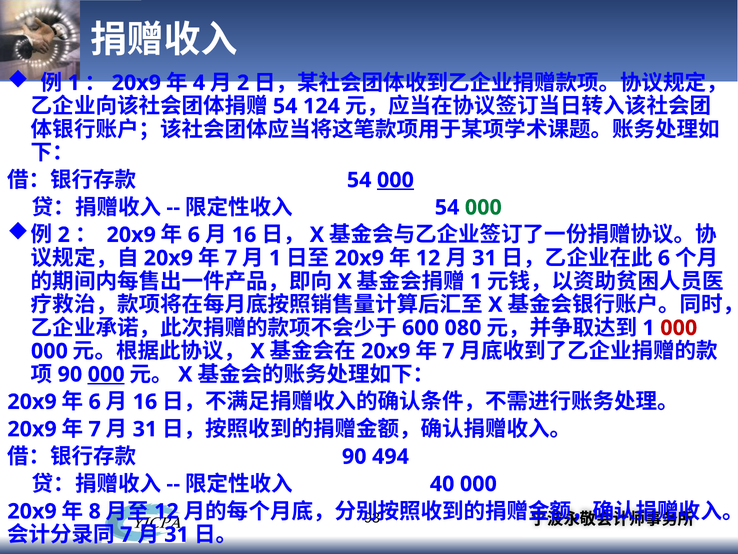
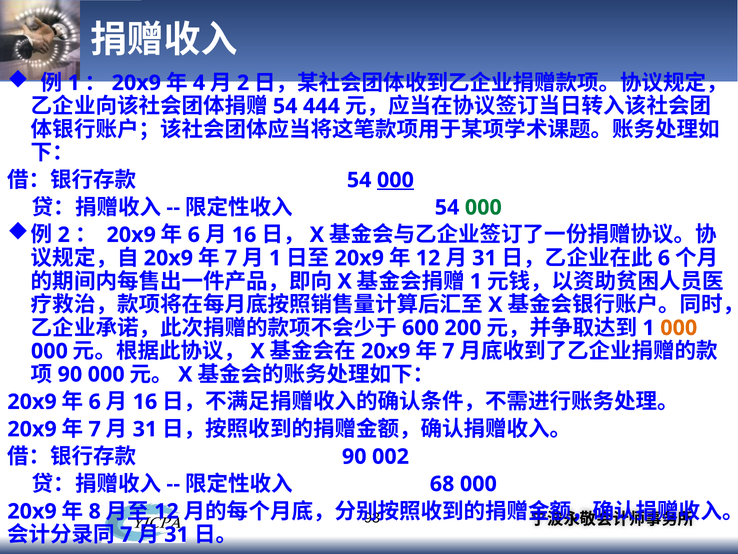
124: 124 -> 444
080: 080 -> 200
000 at (679, 328) colour: red -> orange
000 at (106, 374) underline: present -> none
494: 494 -> 002
40: 40 -> 68
